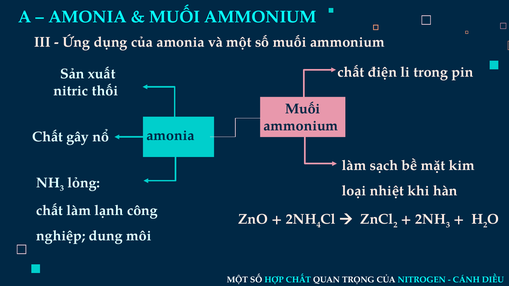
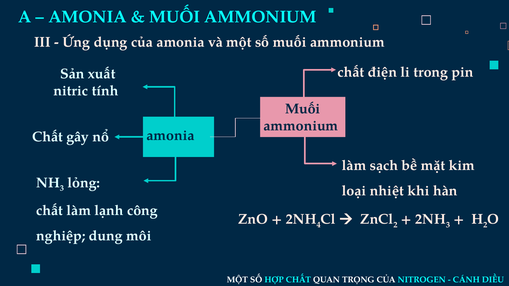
thối: thối -> tính
